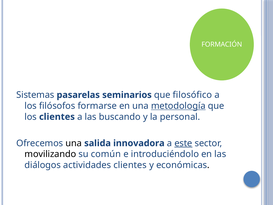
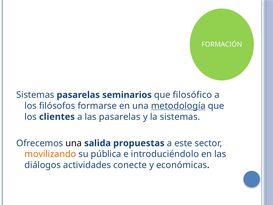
las buscando: buscando -> pasarelas
la personal: personal -> sistemas
innovadora: innovadora -> propuestas
este underline: present -> none
movilizando colour: black -> orange
común: común -> pública
actividades clientes: clientes -> conecte
